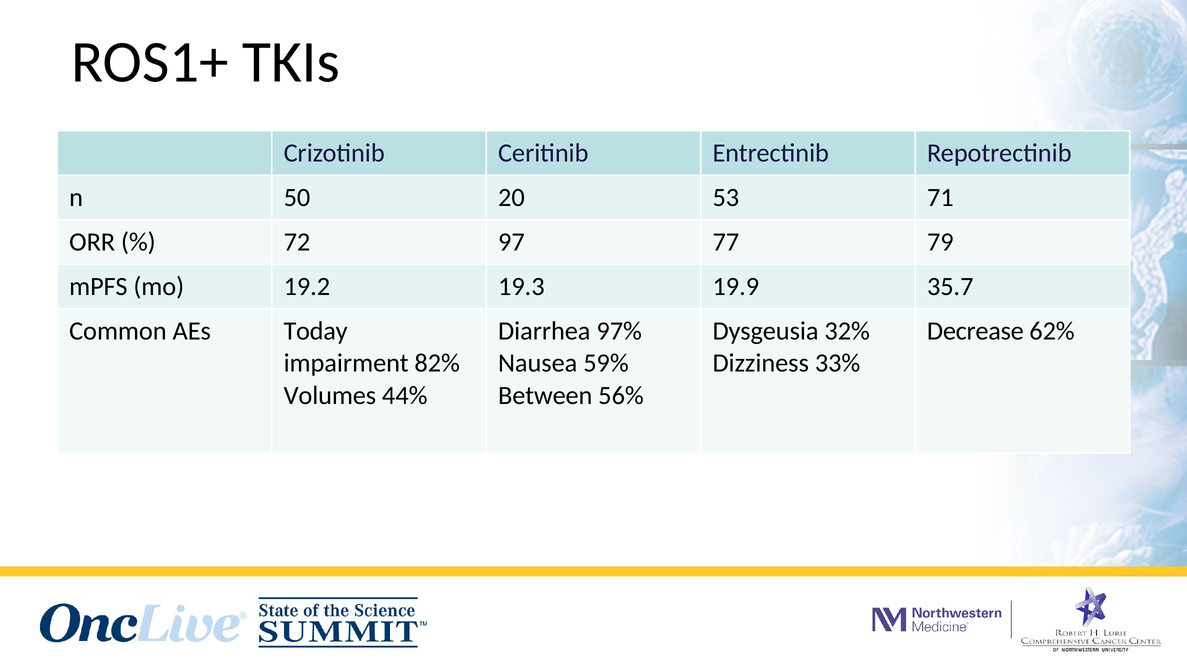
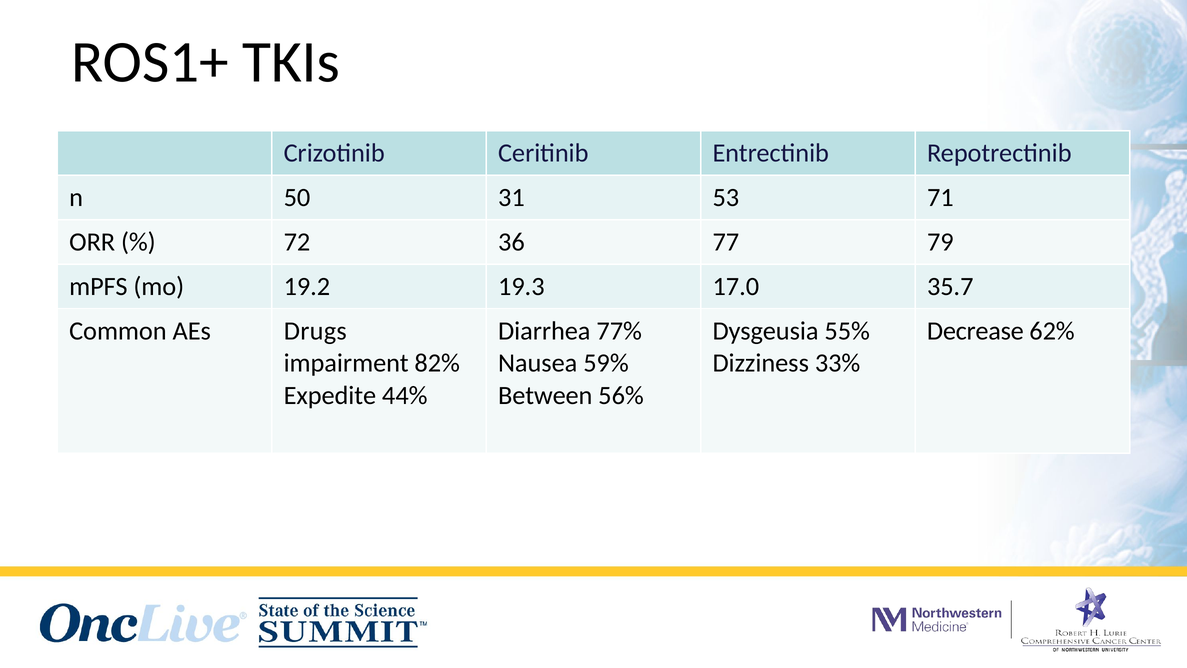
20: 20 -> 31
97: 97 -> 36
19.9: 19.9 -> 17.0
Today: Today -> Drugs
97%: 97% -> 77%
32%: 32% -> 55%
Volumes: Volumes -> Expedite
